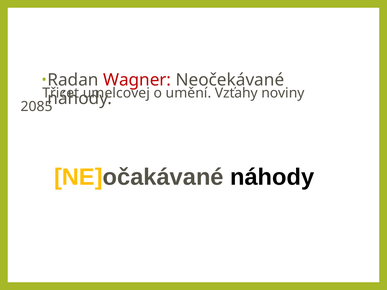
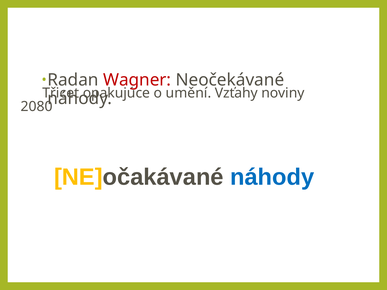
umelcovej: umelcovej -> opakujúce
2085: 2085 -> 2080
náhody at (272, 177) colour: black -> blue
